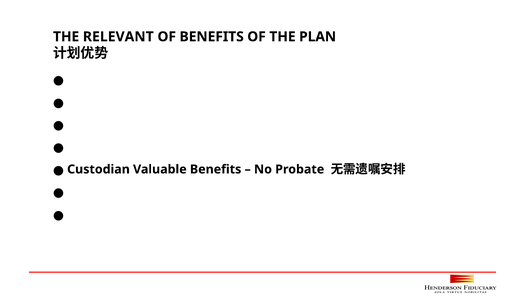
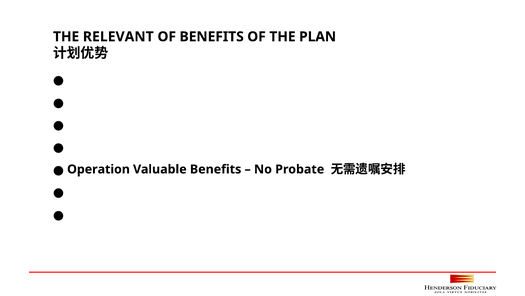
Custodian: Custodian -> Operation
